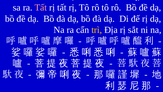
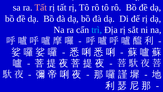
trì colour: yellow -> light blue
